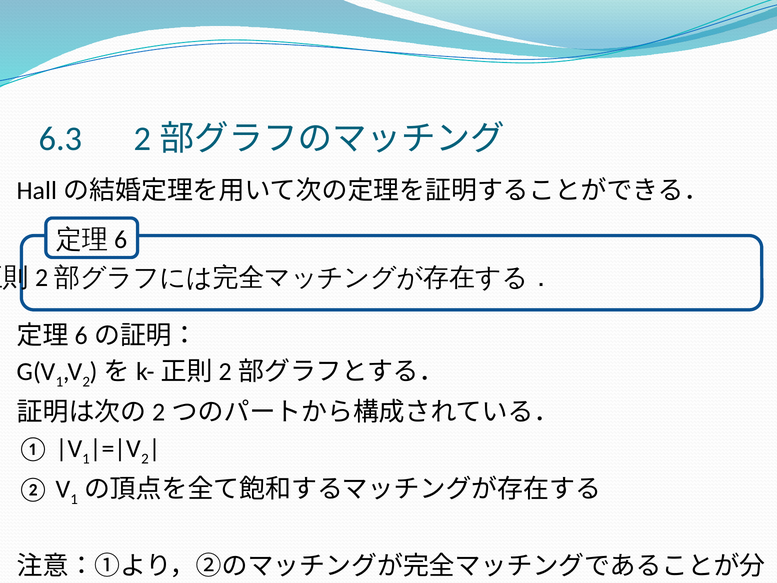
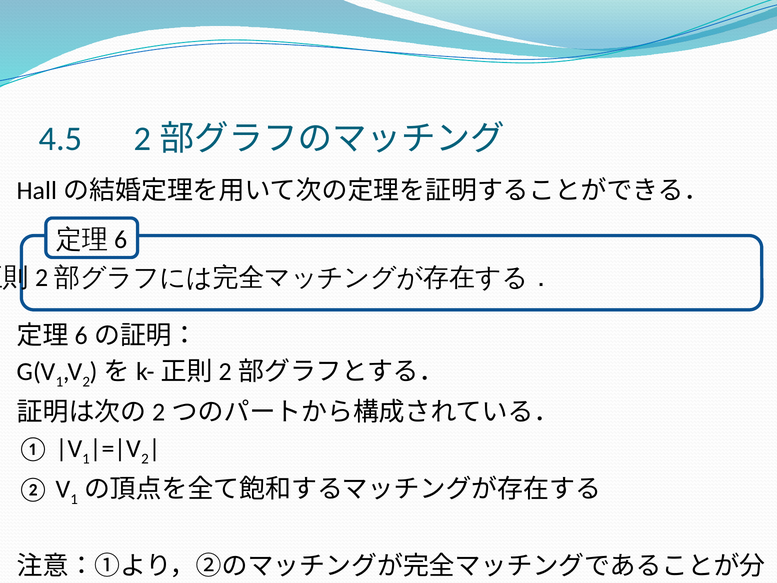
6.3: 6.3 -> 4.5
